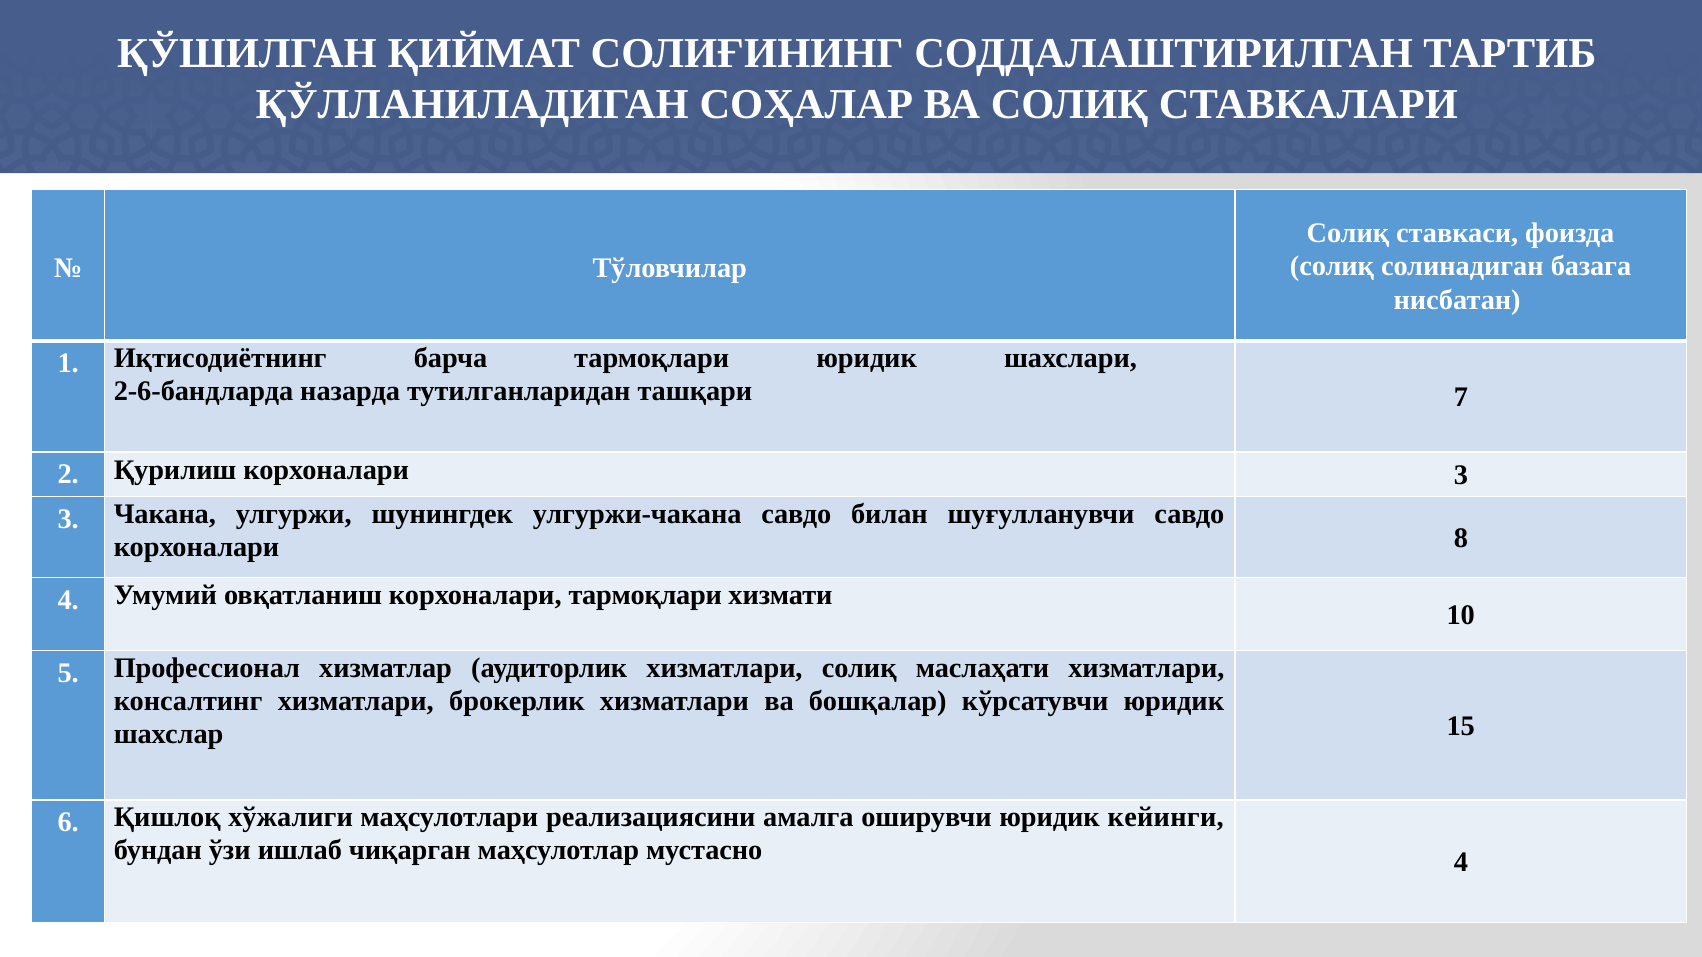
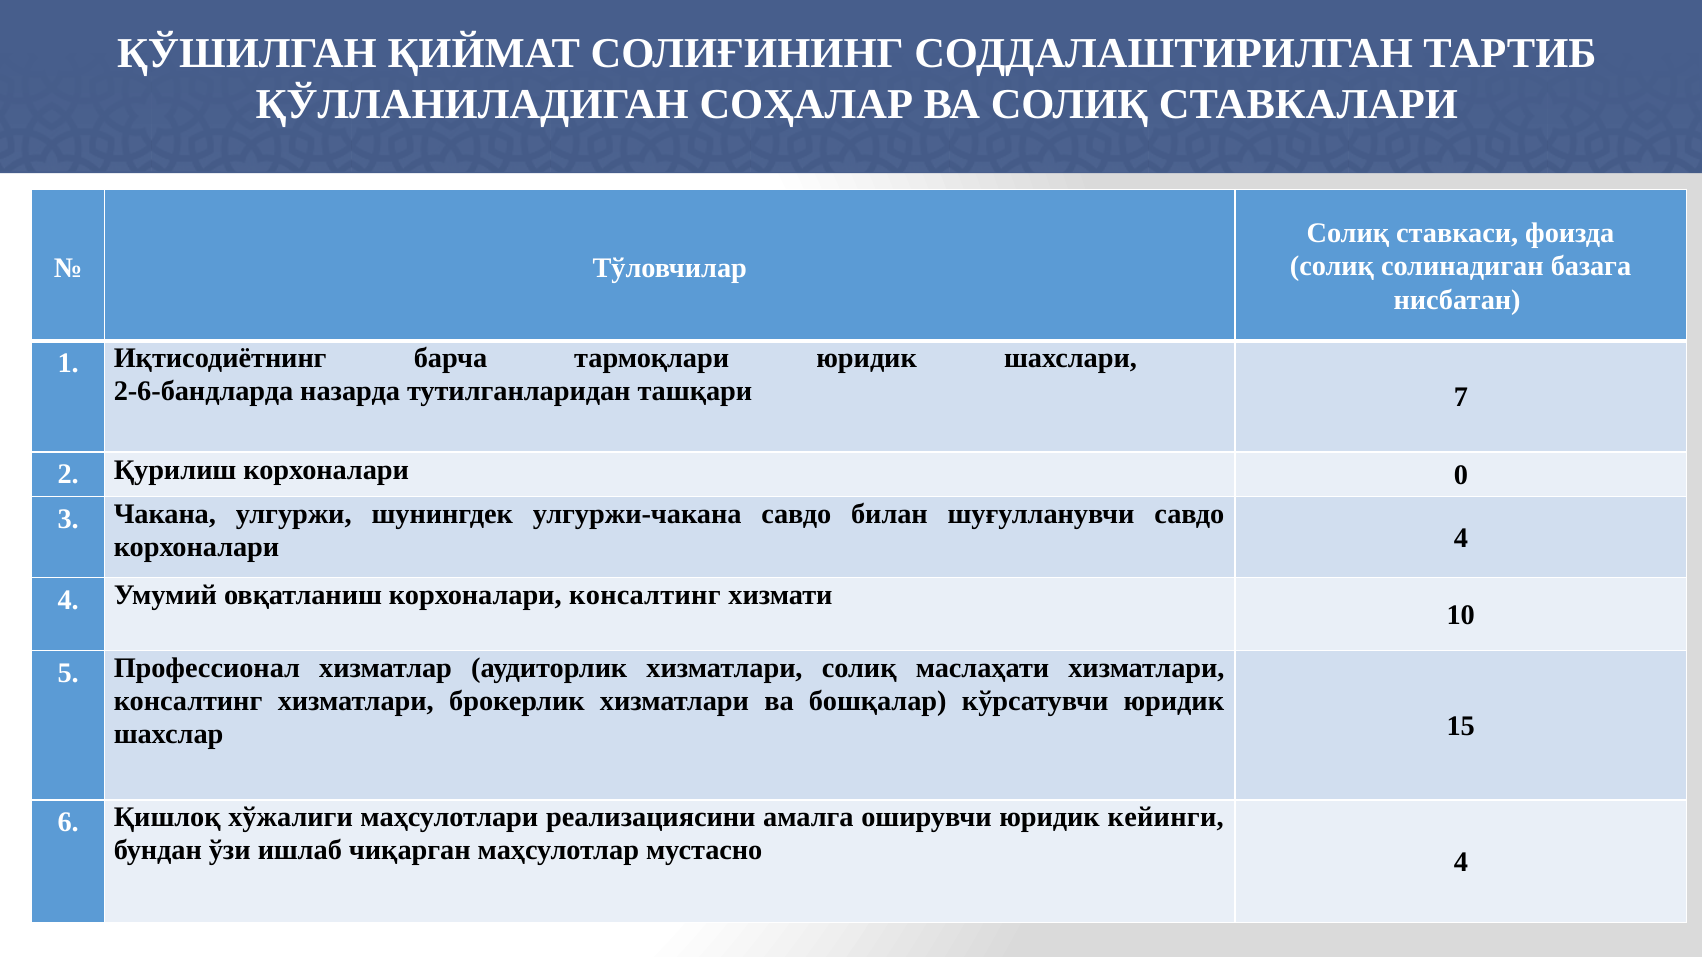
корхоналари 3: 3 -> 0
корхоналари 8: 8 -> 4
корхоналари тармоқлари: тармоқлари -> консалтинг
